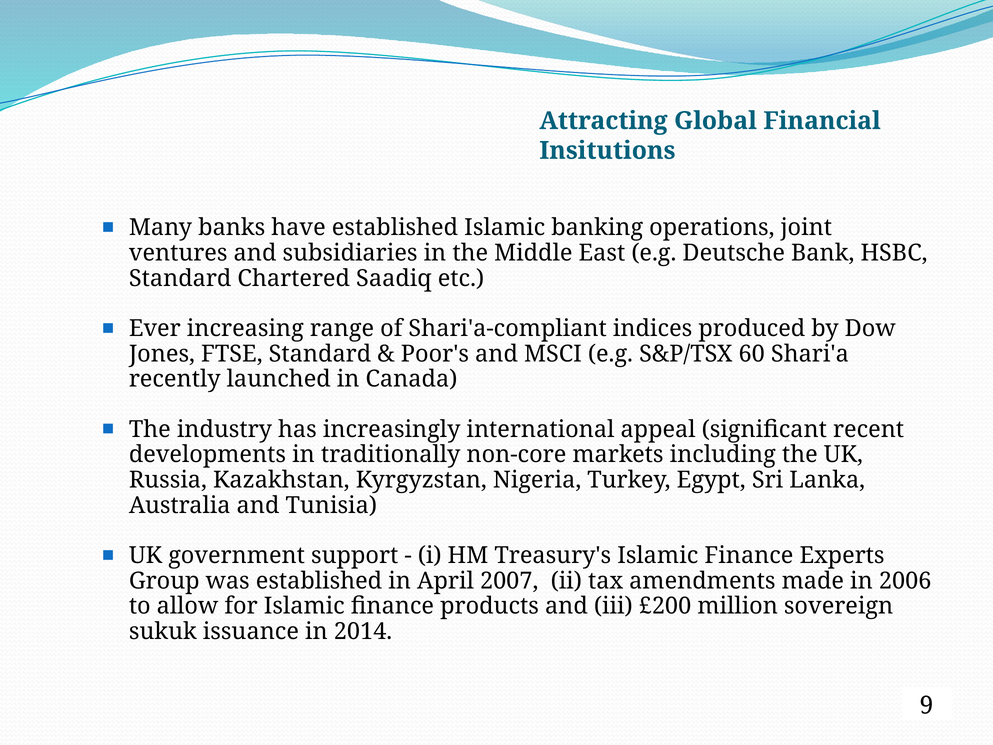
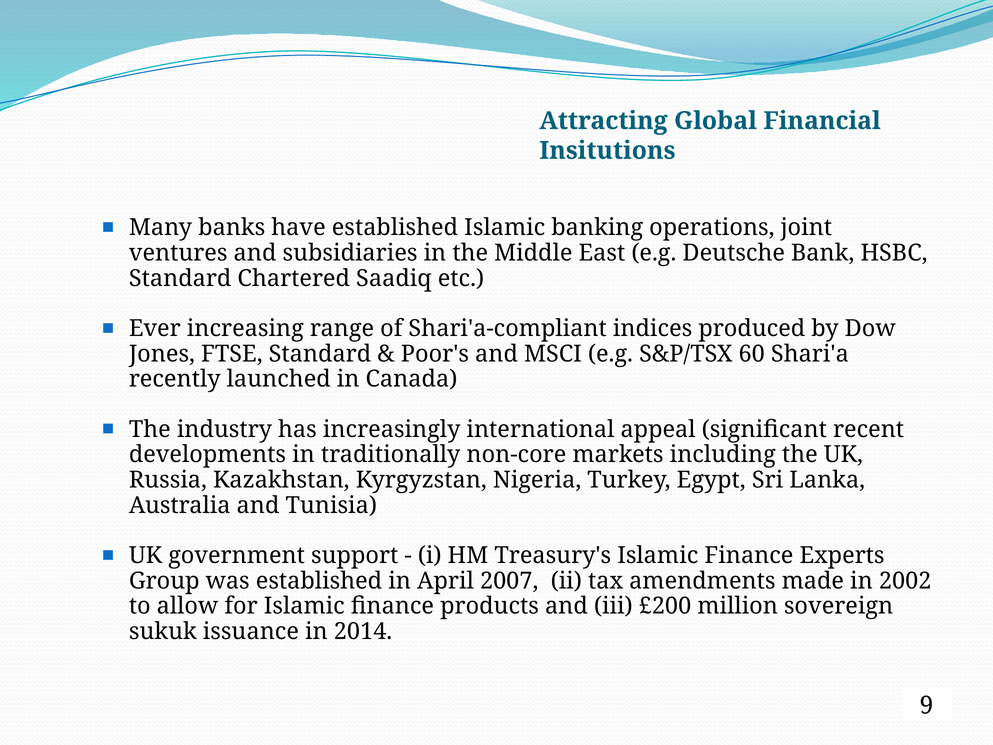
2006: 2006 -> 2002
